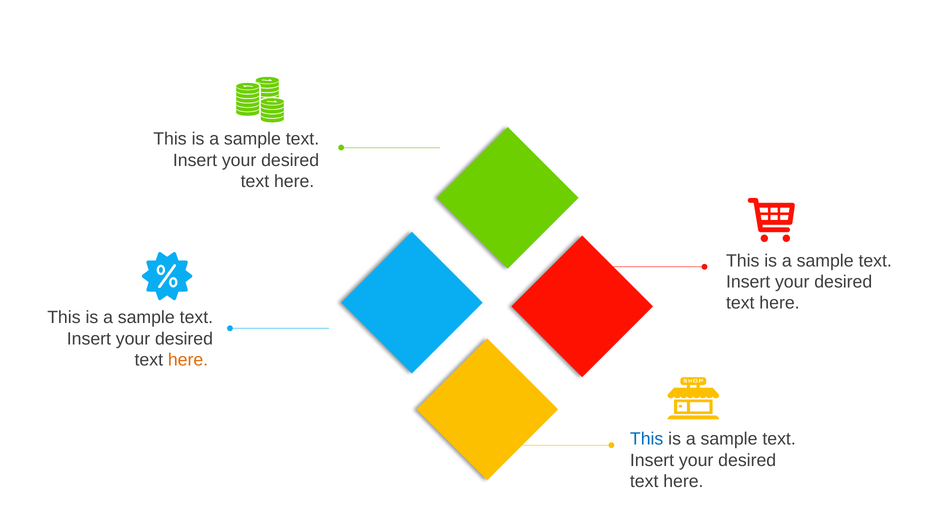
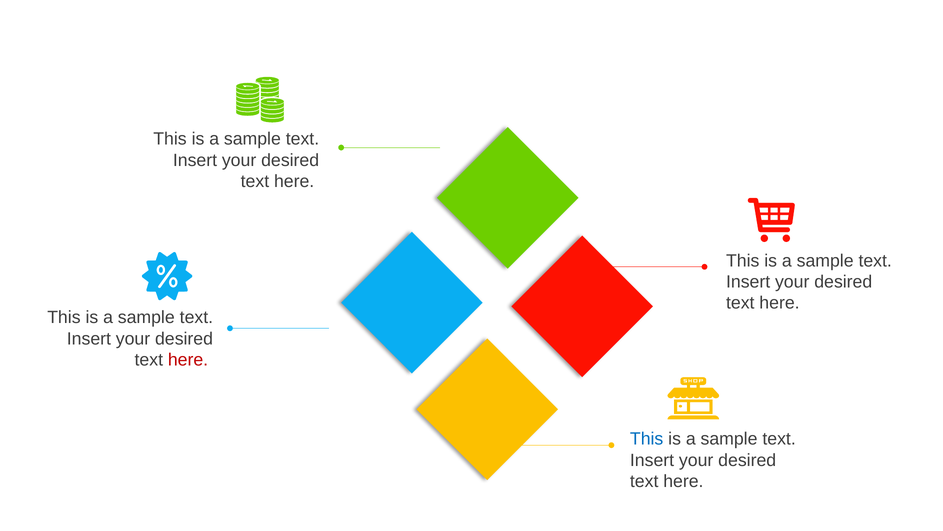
here at (188, 360) colour: orange -> red
